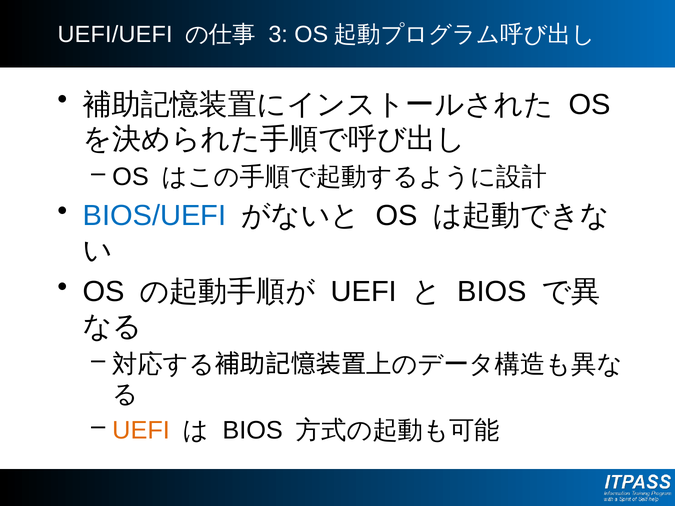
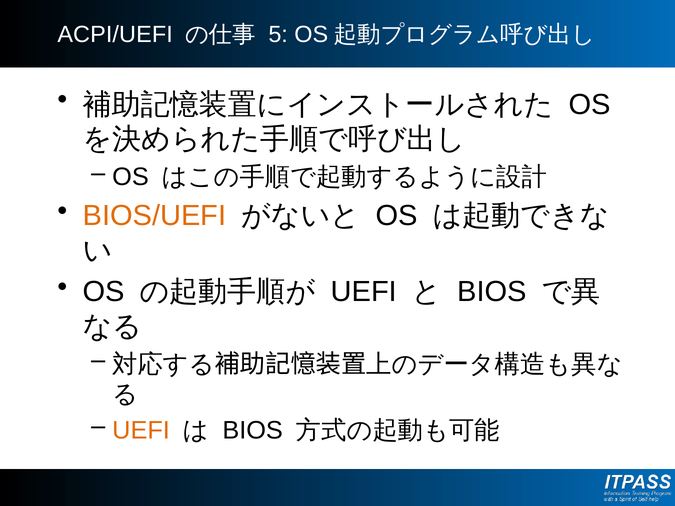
UEFI/UEFI: UEFI/UEFI -> ACPI/UEFI
3: 3 -> 5
BIOS/UEFI colour: blue -> orange
